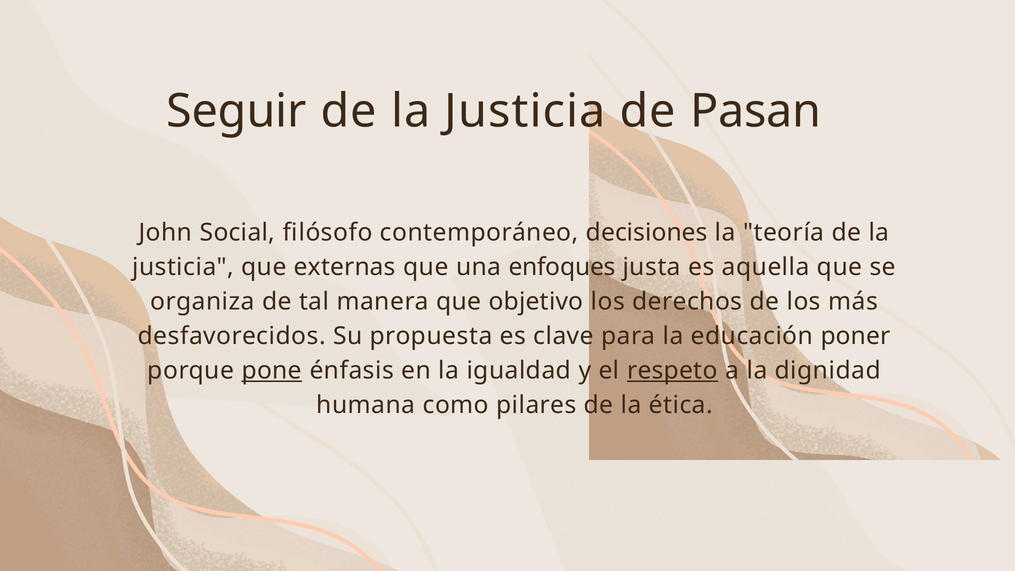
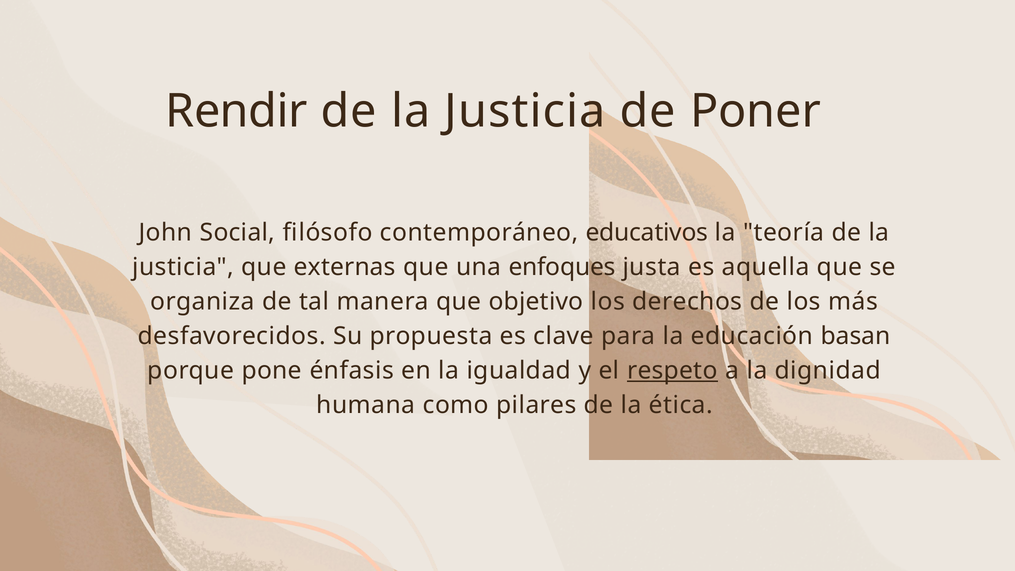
Seguir: Seguir -> Rendir
Pasan: Pasan -> Poner
decisiones: decisiones -> educativos
poner: poner -> basan
pone underline: present -> none
